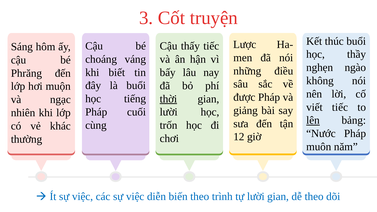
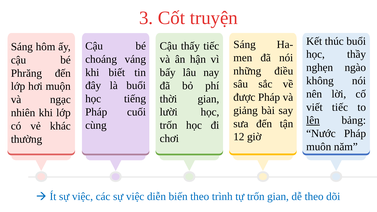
Lược at (245, 44): Lược -> Sáng
thời underline: present -> none
tự lười: lười -> trốn
